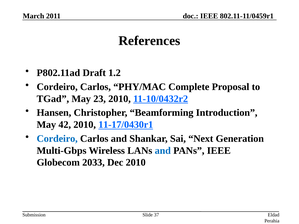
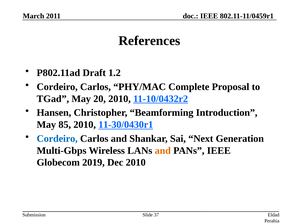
23: 23 -> 20
42: 42 -> 85
11-17/0430r1: 11-17/0430r1 -> 11-30/0430r1
and at (163, 151) colour: blue -> orange
2033: 2033 -> 2019
